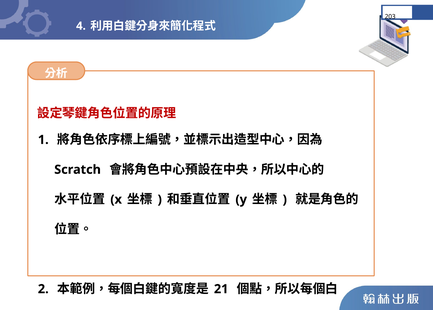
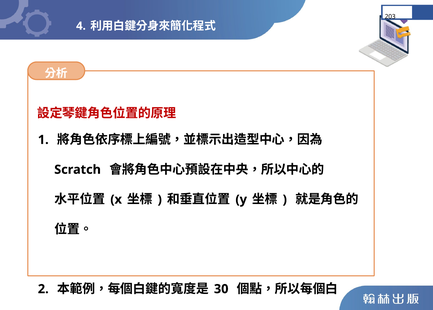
21: 21 -> 30
